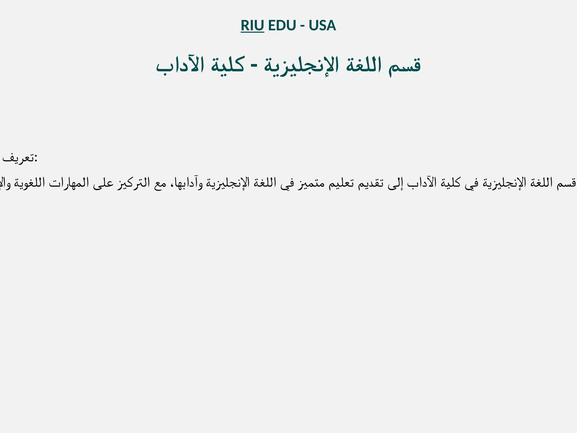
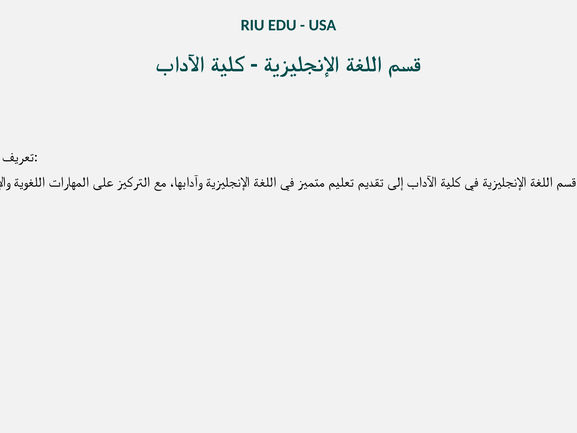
RIU underline: present -> none
